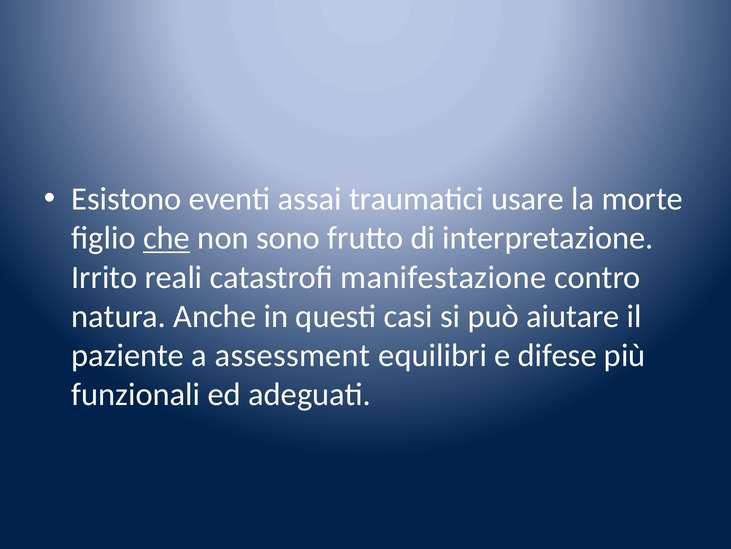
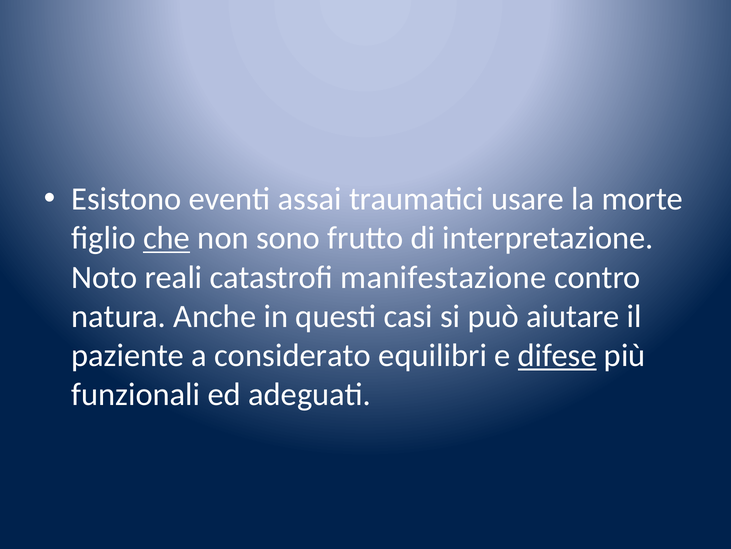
Irrito: Irrito -> Noto
assessment: assessment -> considerato
difese underline: none -> present
